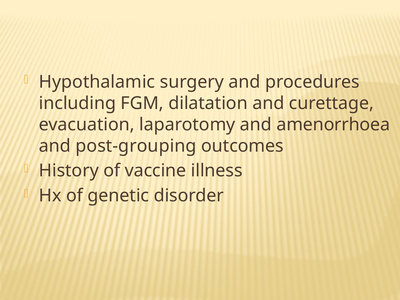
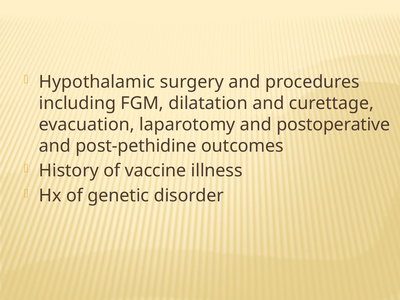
amenorrhoea: amenorrhoea -> postoperative
post-grouping: post-grouping -> post-pethidine
